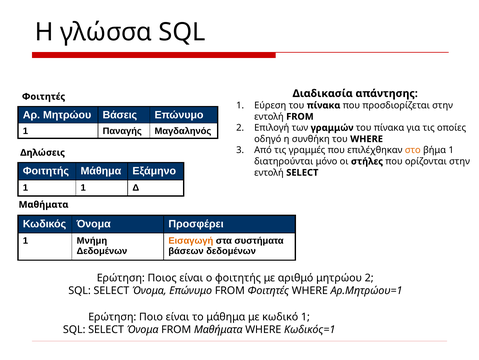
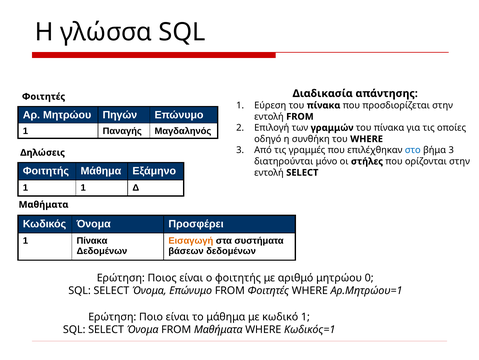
Βάσεις: Βάσεις -> Πηγών
στο colour: orange -> blue
βήμα 1: 1 -> 3
1 Μνήμη: Μνήμη -> Πίνακα
μητρώου 2: 2 -> 0
